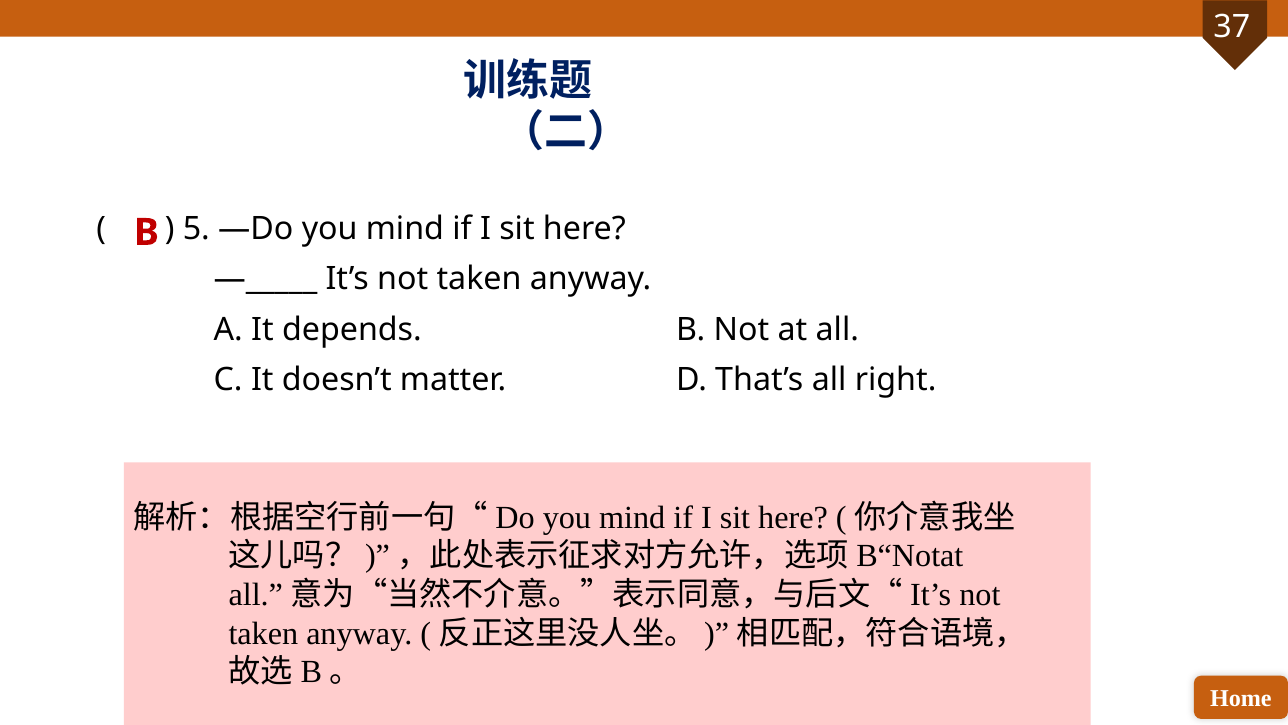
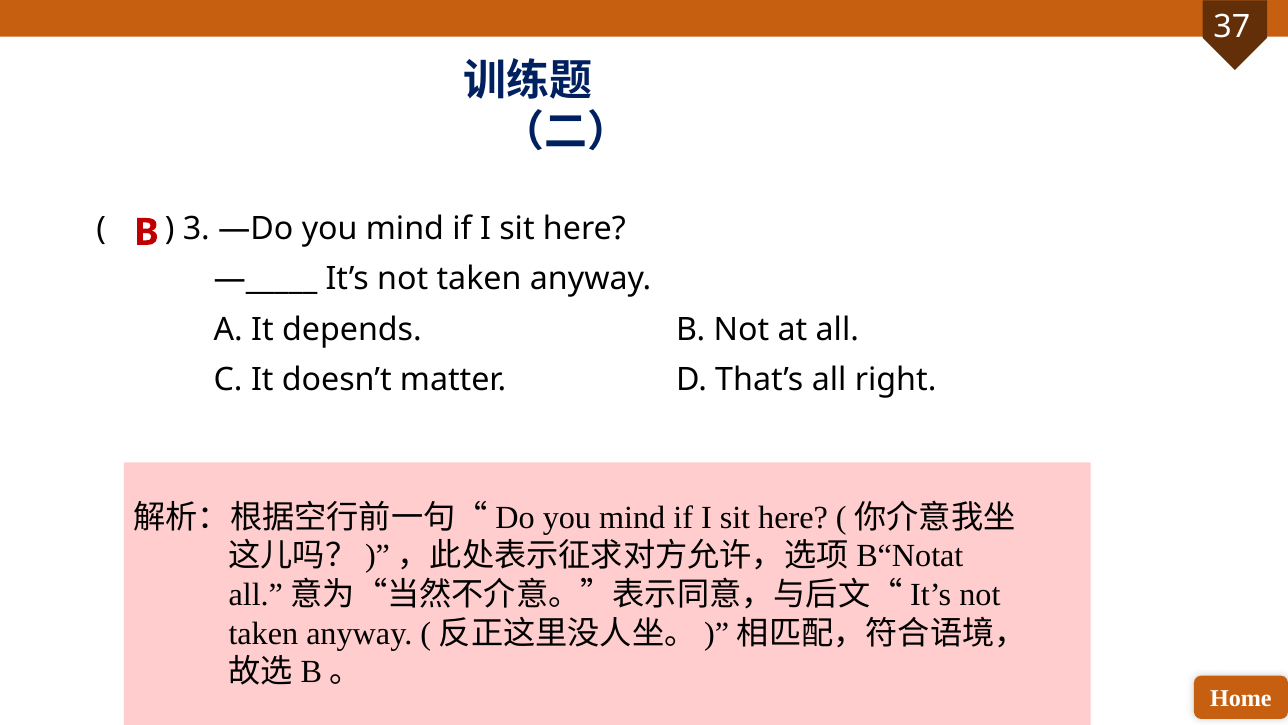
5: 5 -> 3
